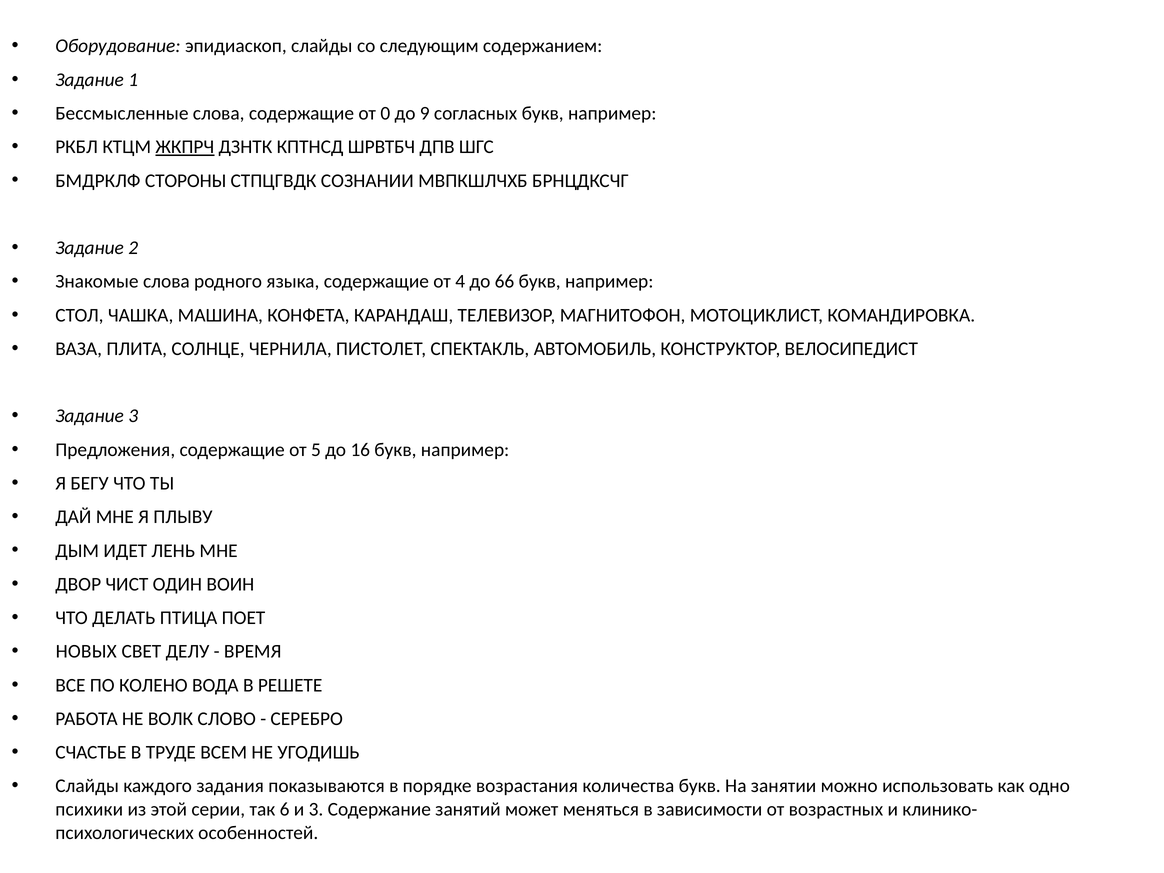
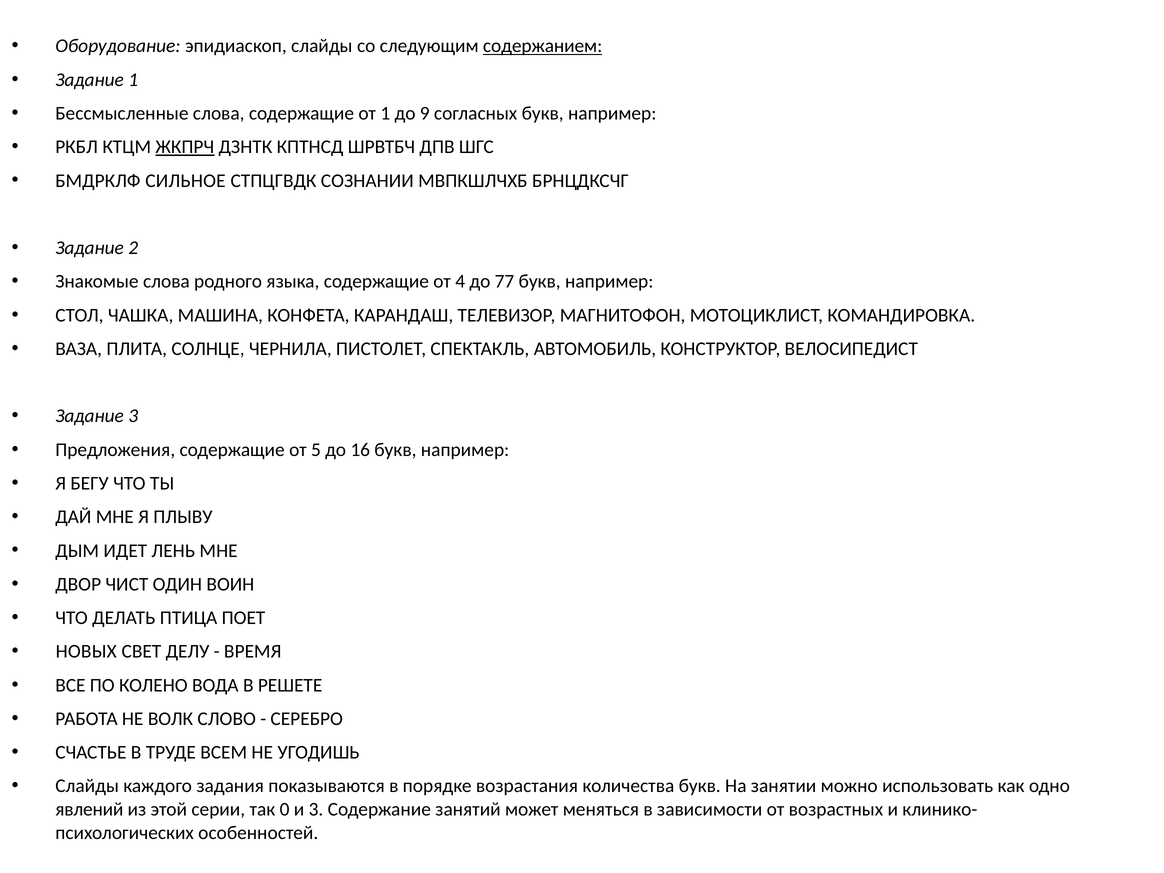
содержанием underline: none -> present
от 0: 0 -> 1
СТОРОНЫ: СТОРОНЫ -> СИЛЬНОЕ
66: 66 -> 77
психики: психики -> явлений
6: 6 -> 0
